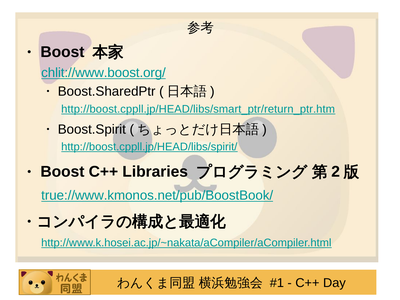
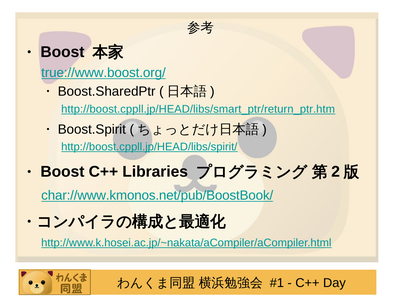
chlit://www.boost.org/: chlit://www.boost.org/ -> true://www.boost.org/
true://www.kmonos.net/pub/BoostBook/: true://www.kmonos.net/pub/BoostBook/ -> char://www.kmonos.net/pub/BoostBook/
